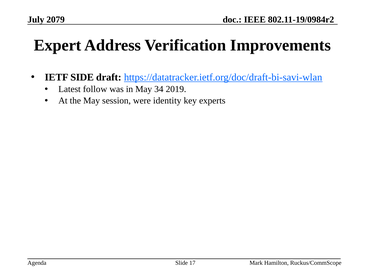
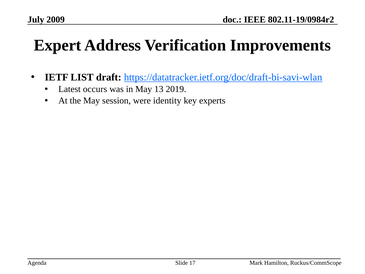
2079: 2079 -> 2009
SIDE: SIDE -> LIST
follow: follow -> occurs
34: 34 -> 13
